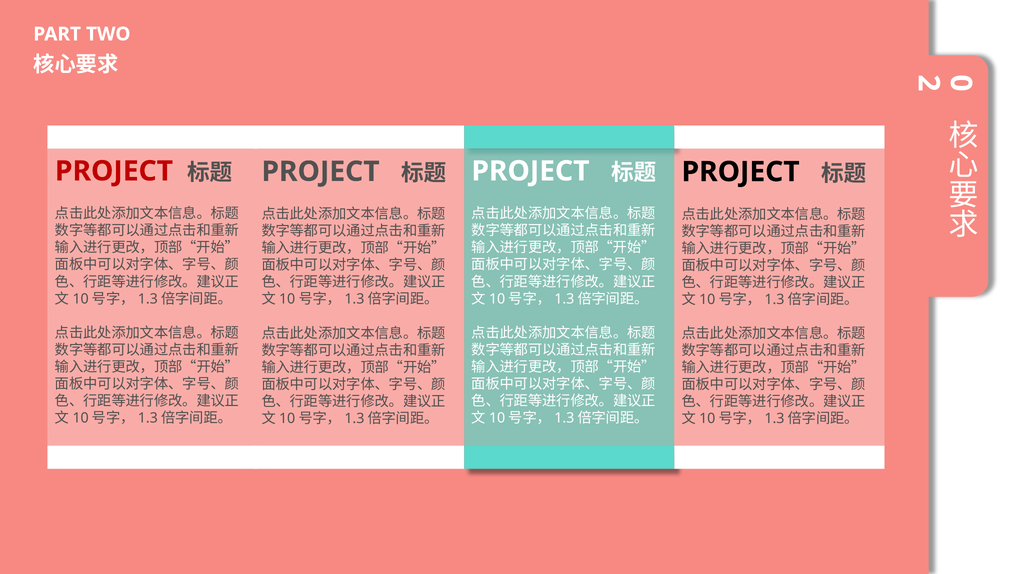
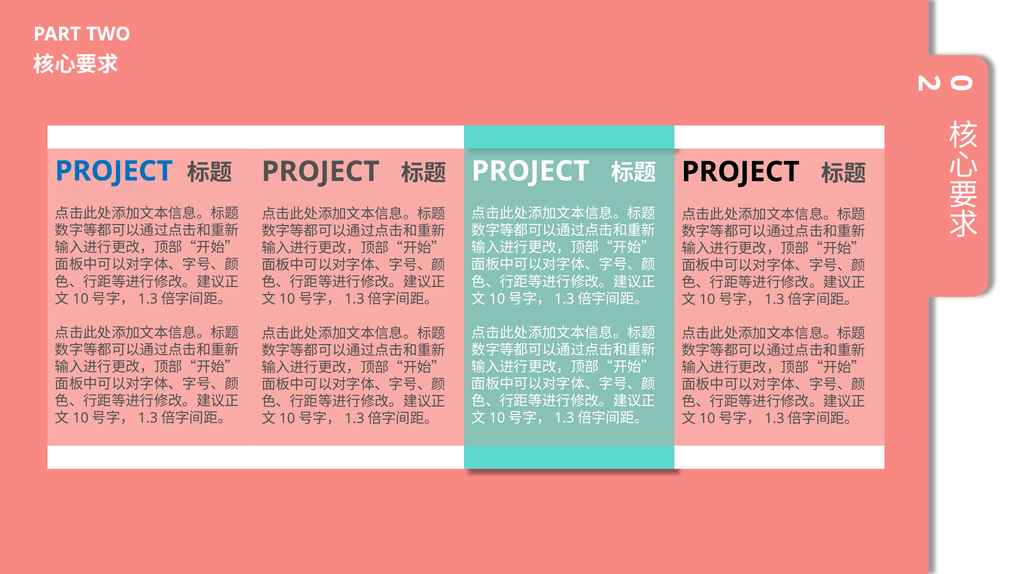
PROJECT at (114, 171) colour: red -> blue
